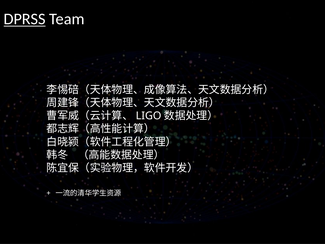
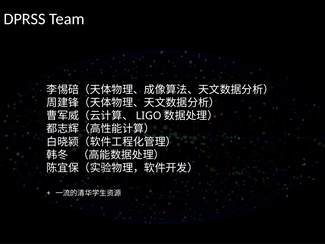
DPRSS underline: present -> none
